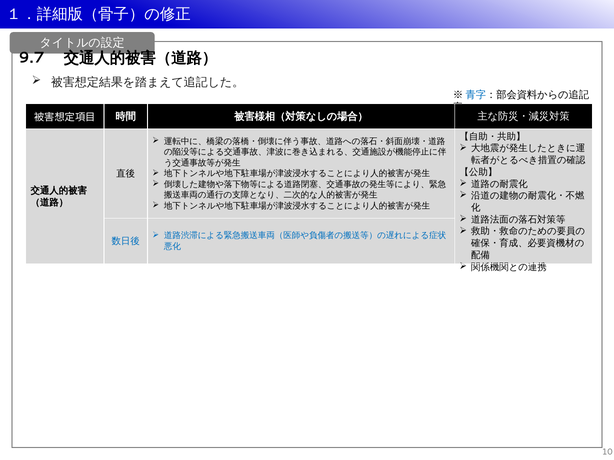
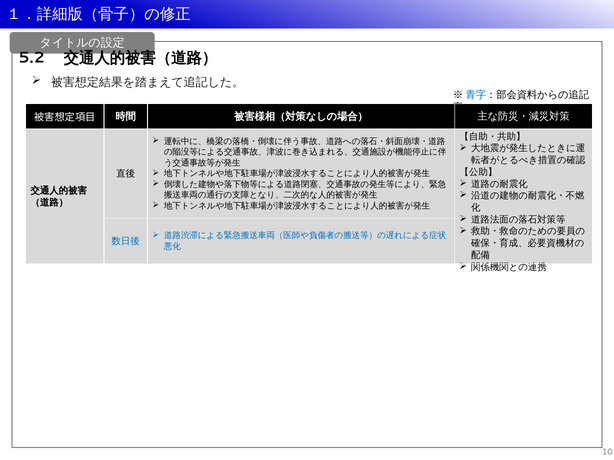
9.7: 9.7 -> 5.2
